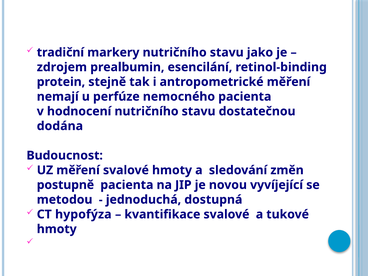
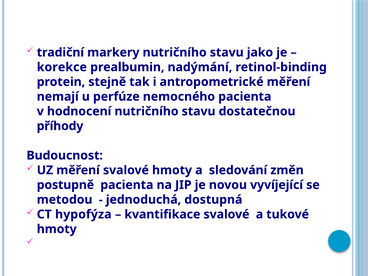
zdrojem: zdrojem -> korekce
esencilání: esencilání -> nadýmání
dodána: dodána -> příhody
